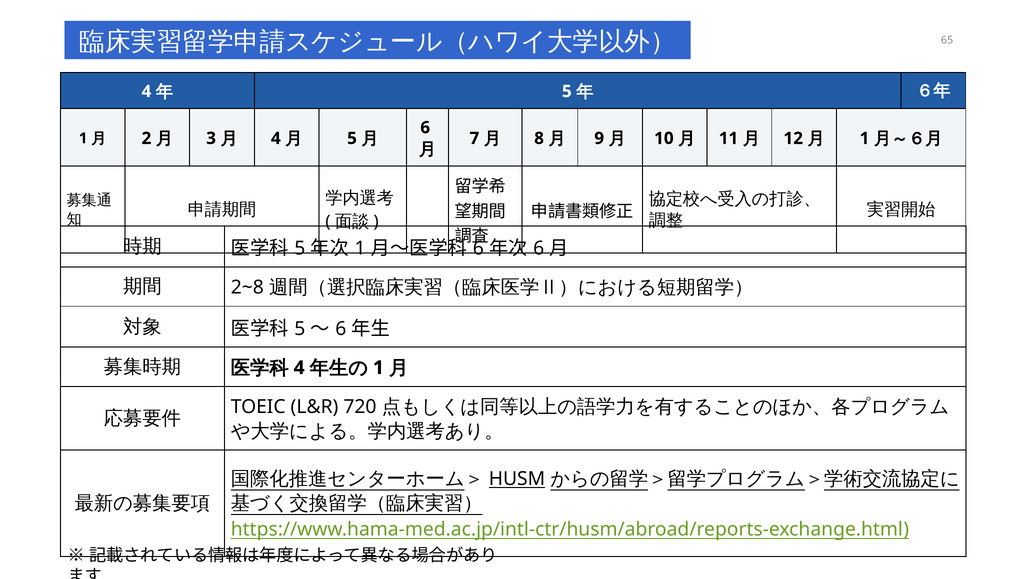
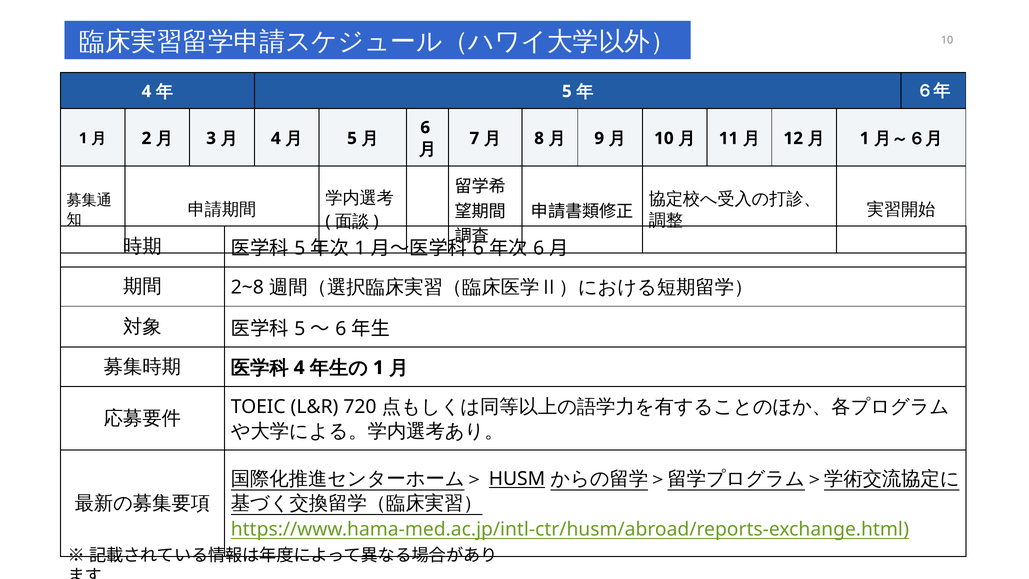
65 at (947, 40): 65 -> 10
